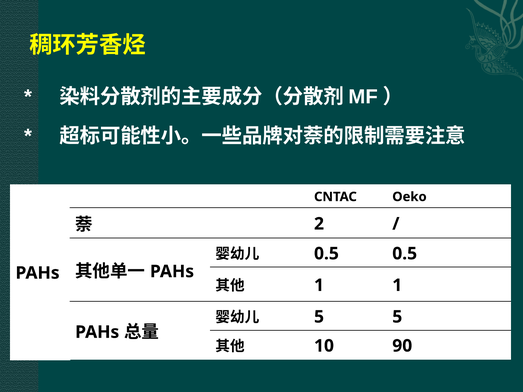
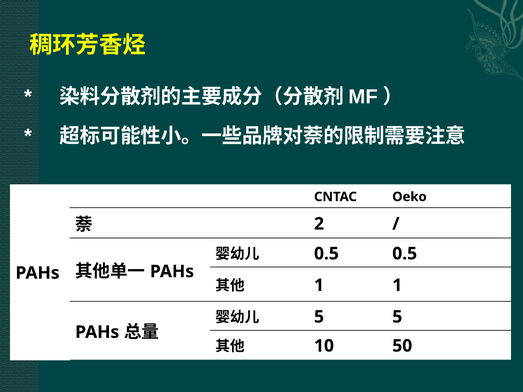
90: 90 -> 50
